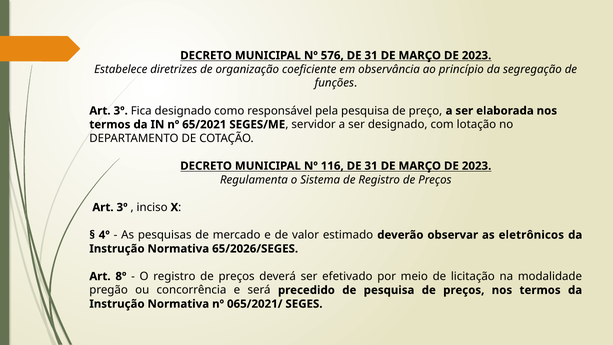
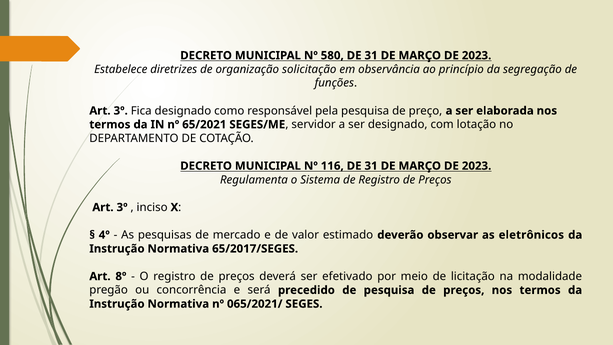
576: 576 -> 580
coeficiente: coeficiente -> solicitação
65/2026/SEGES: 65/2026/SEGES -> 65/2017/SEGES
